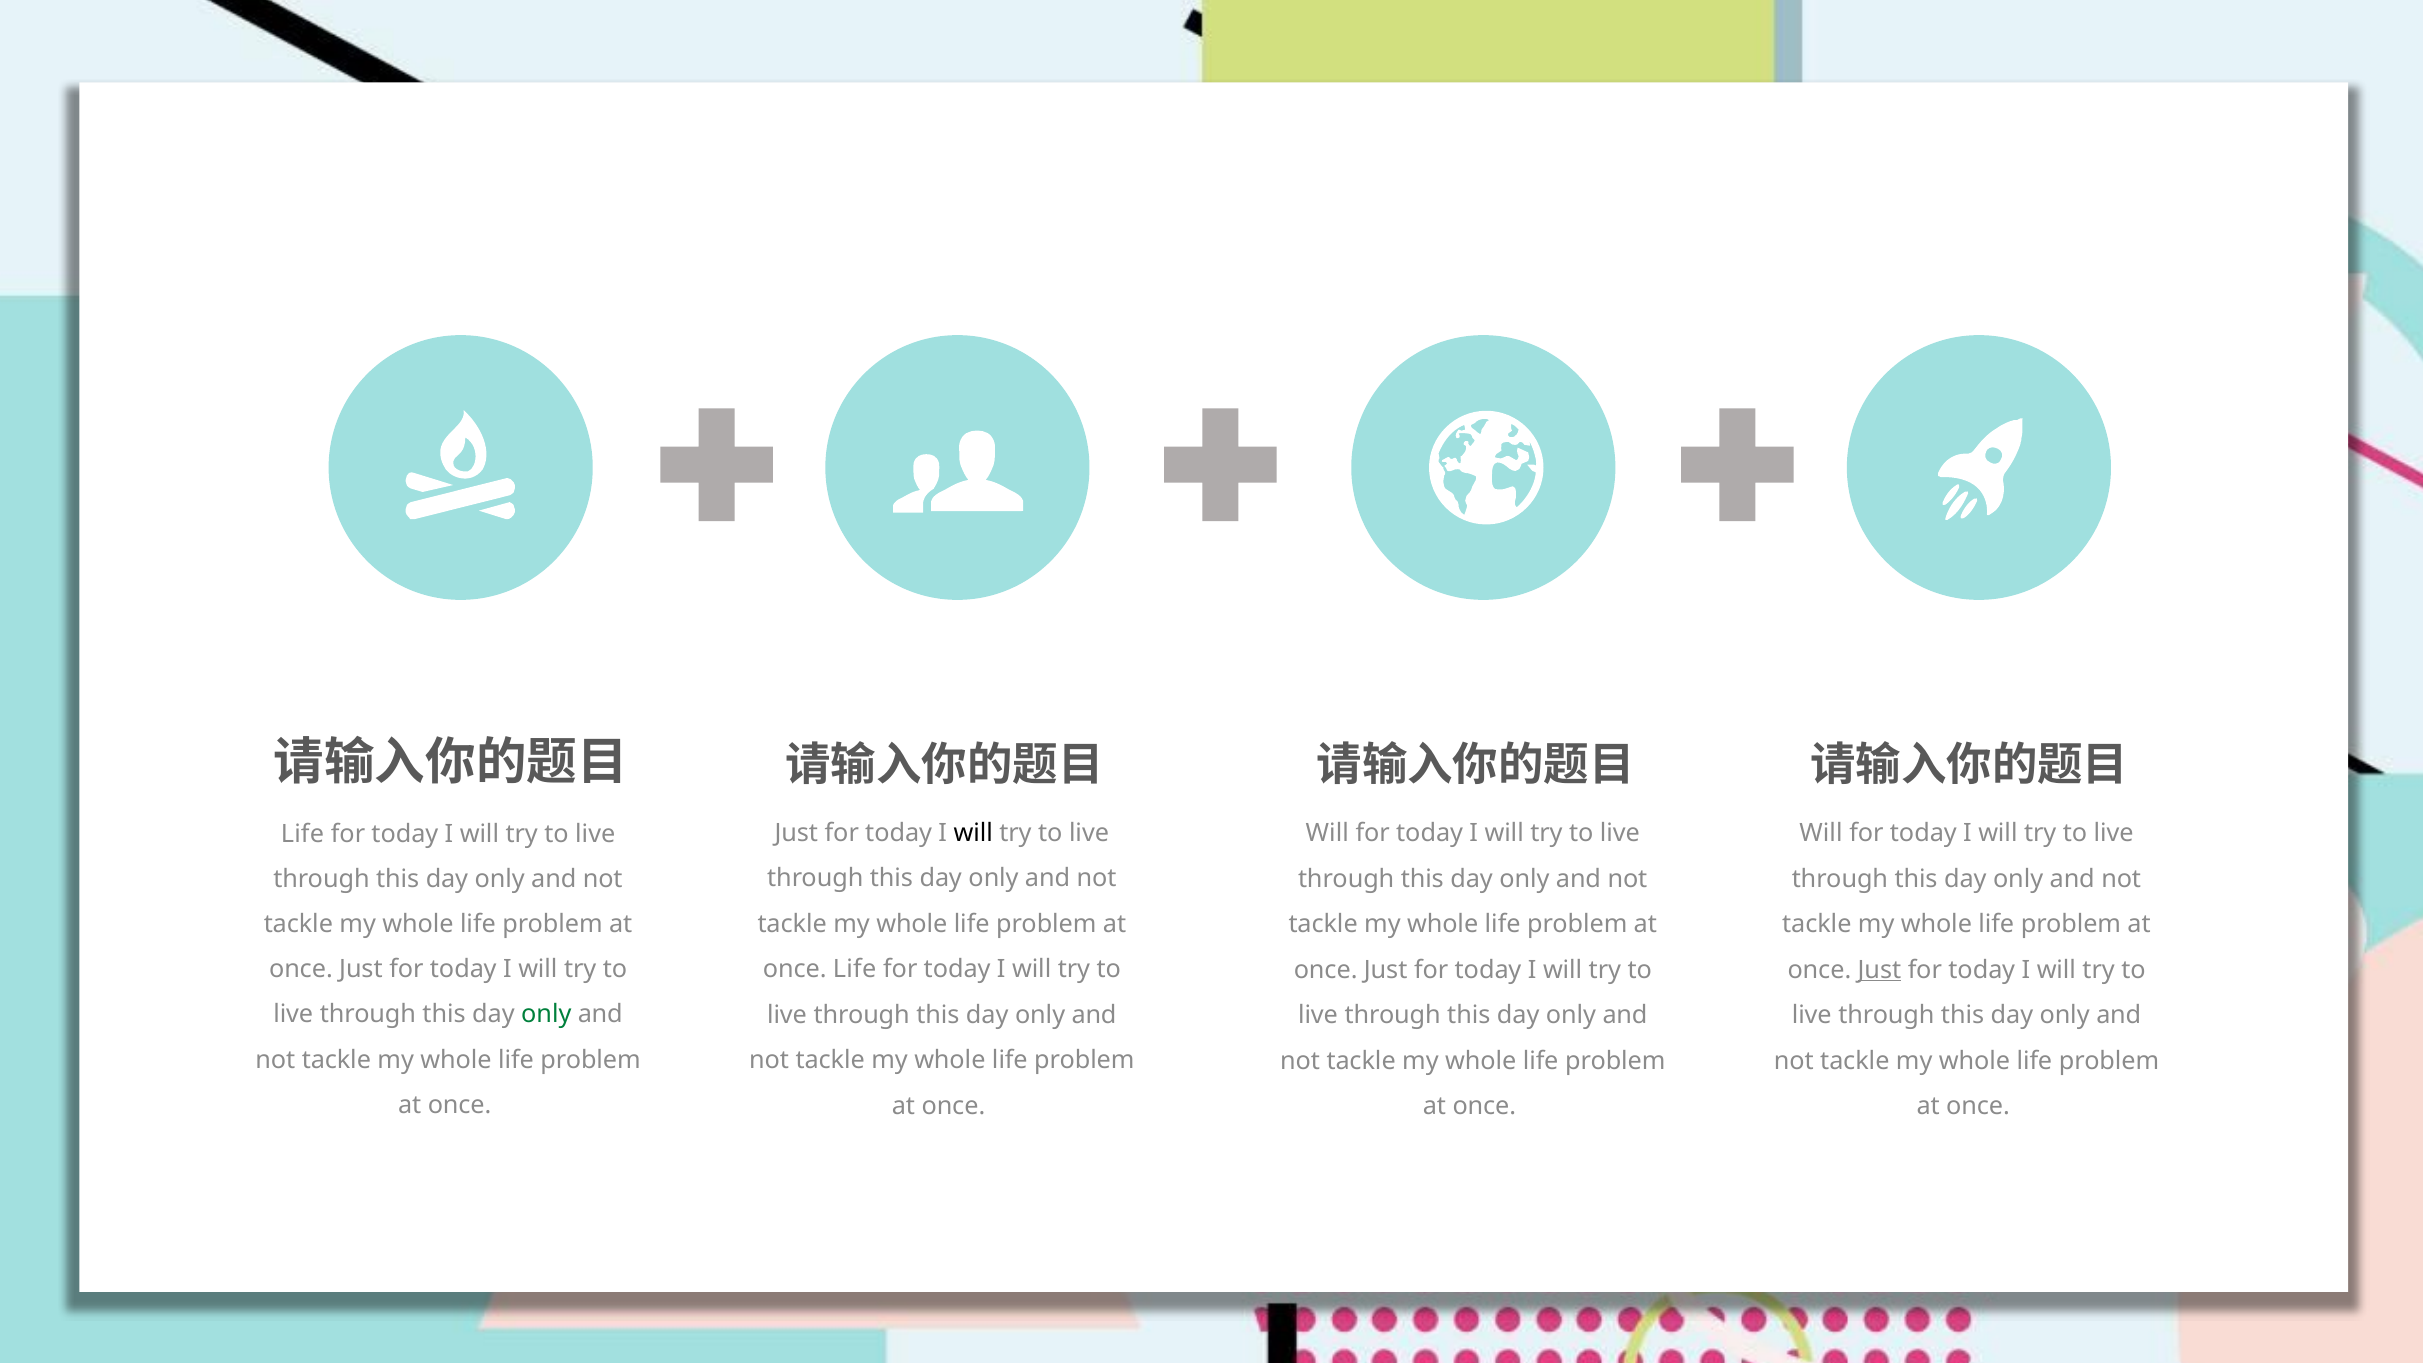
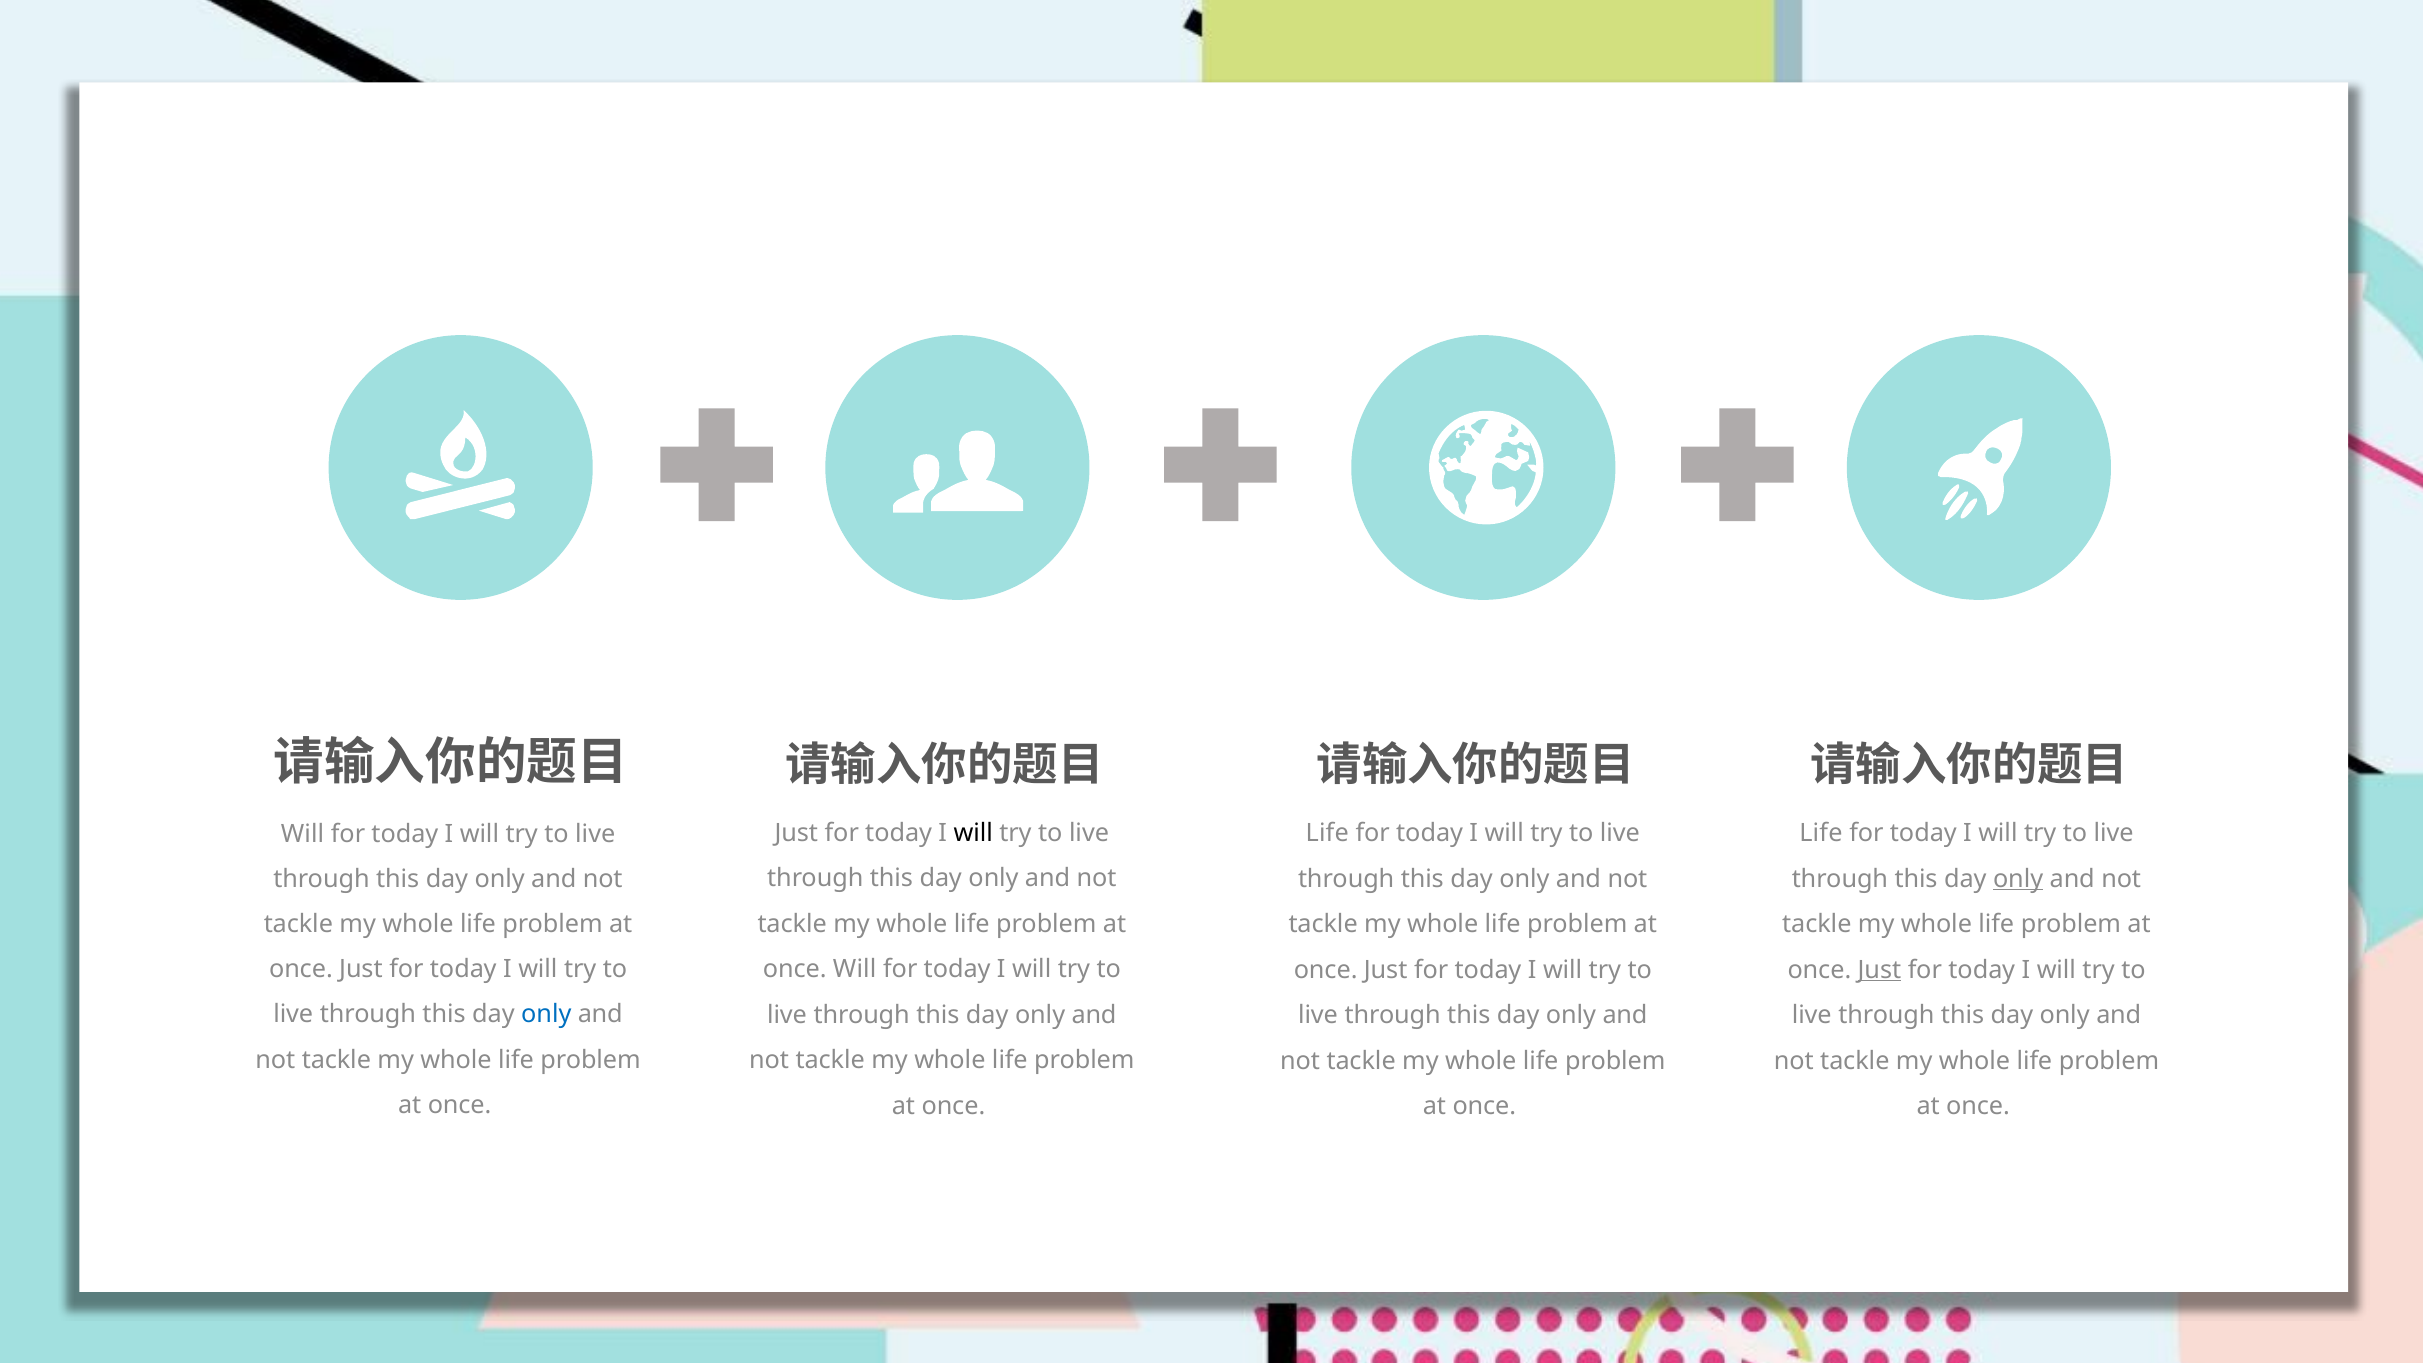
Will at (1327, 833): Will -> Life
Will at (1821, 833): Will -> Life
Life at (302, 834): Life -> Will
only at (2018, 879) underline: none -> present
once Life: Life -> Will
only at (546, 1014) colour: green -> blue
